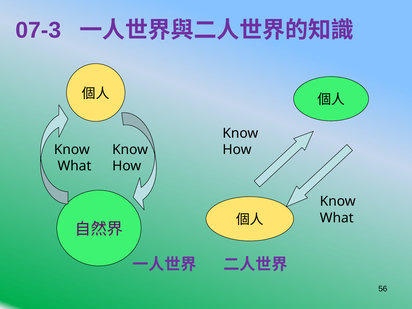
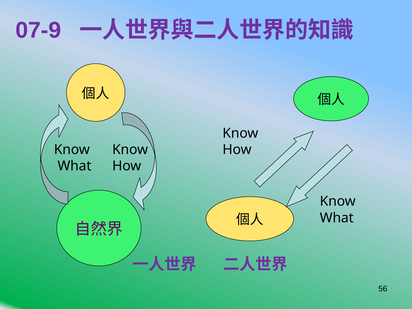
07-3: 07-3 -> 07-9
